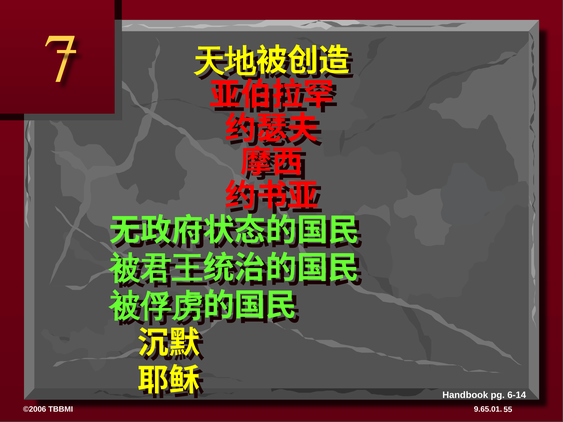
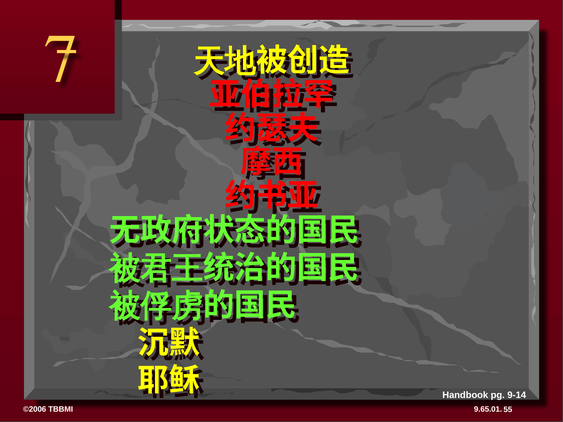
6-14: 6-14 -> 9-14
